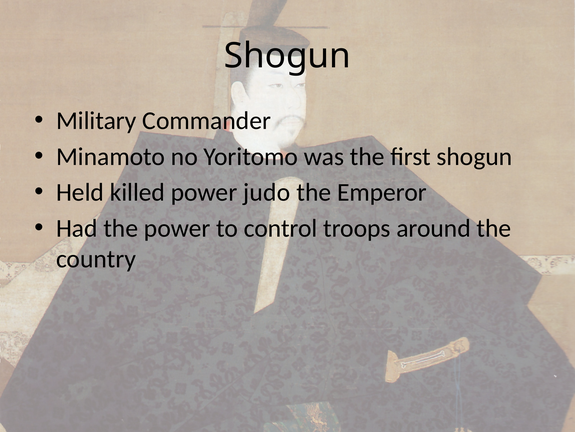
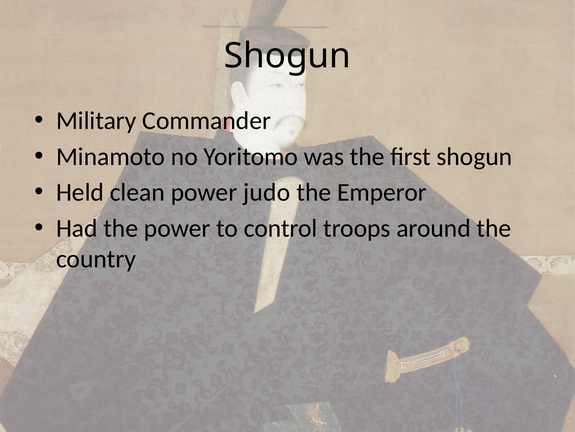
killed: killed -> clean
